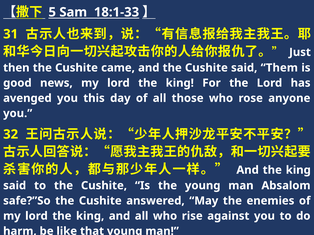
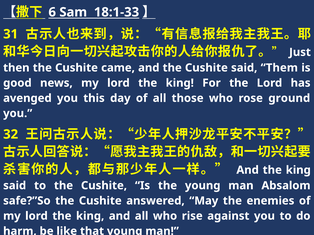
5: 5 -> 6
anyone: anyone -> ground
